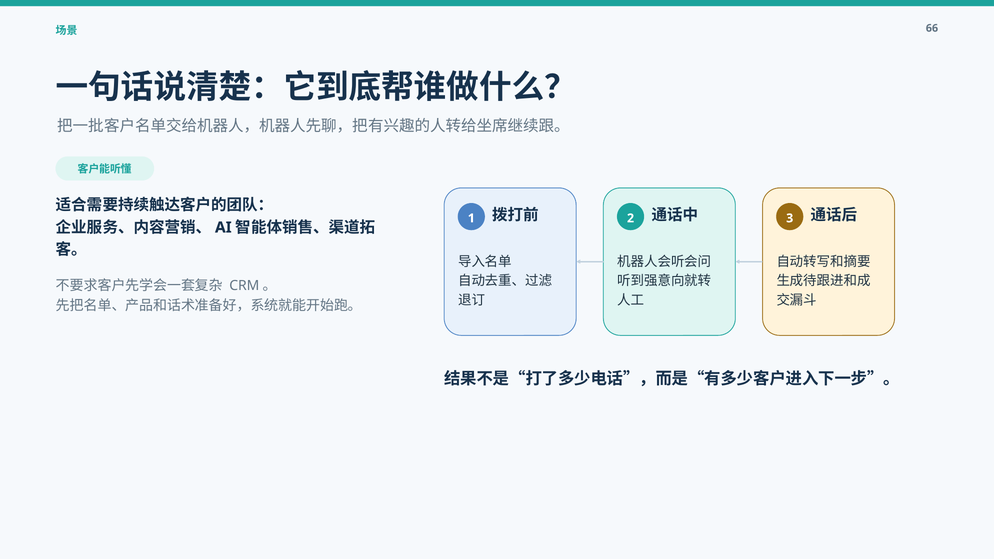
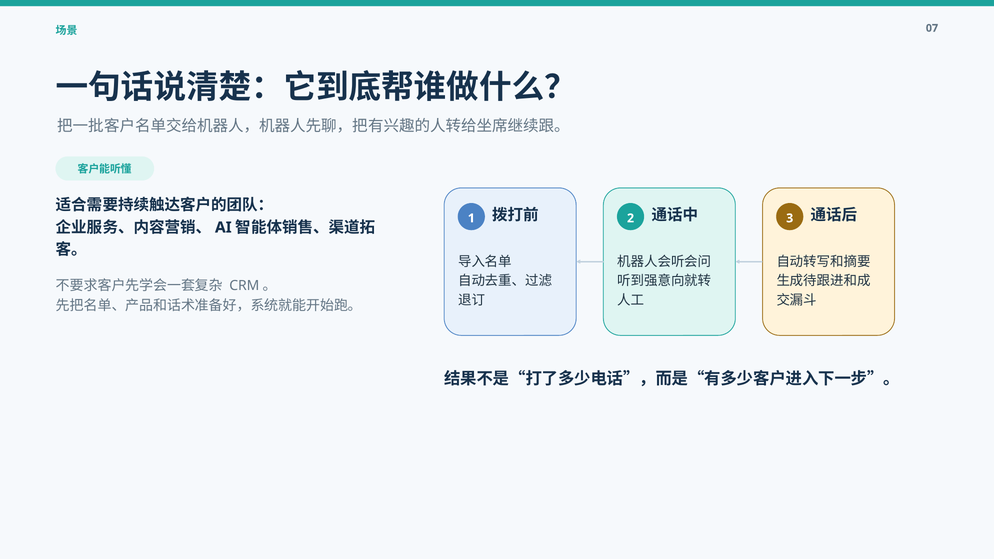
66: 66 -> 07
